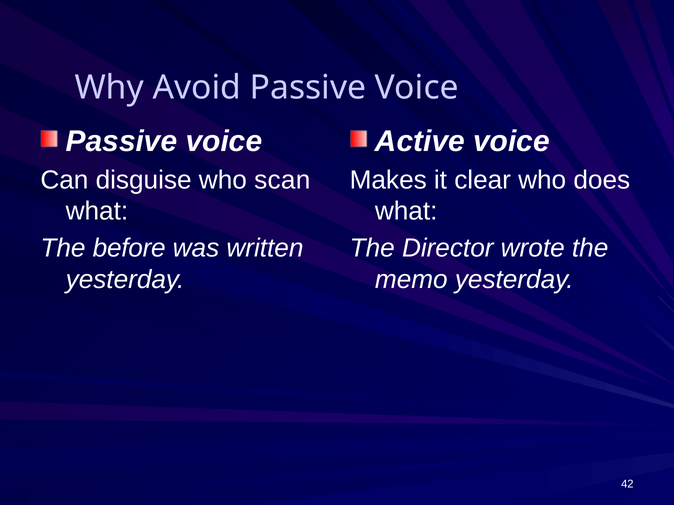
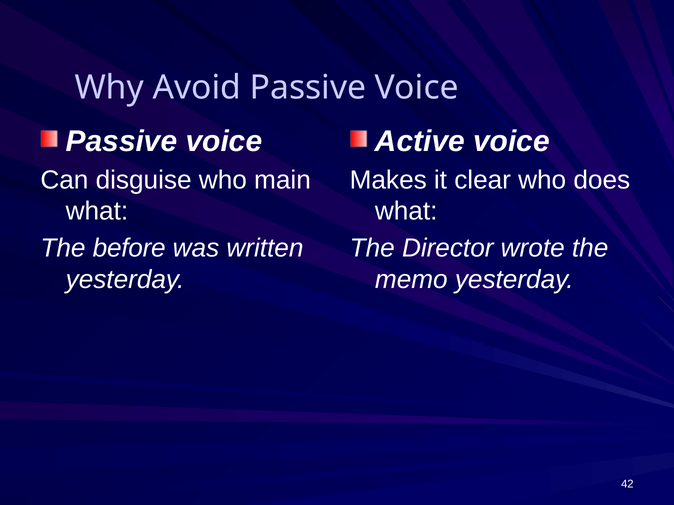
scan: scan -> main
